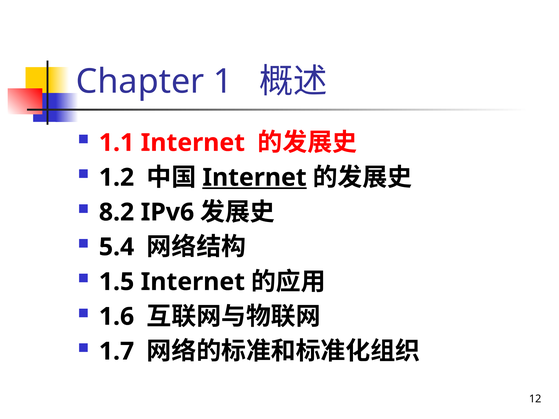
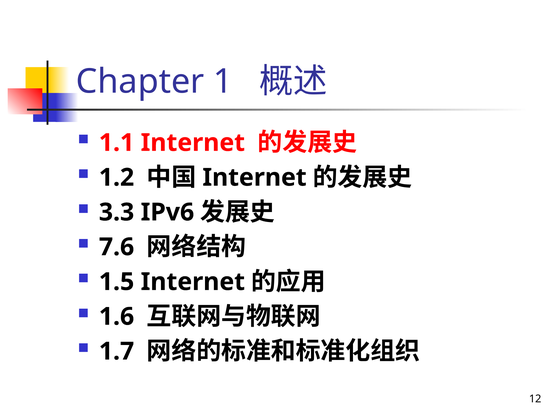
Internet at (255, 178) underline: present -> none
8.2: 8.2 -> 3.3
5.4: 5.4 -> 7.6
